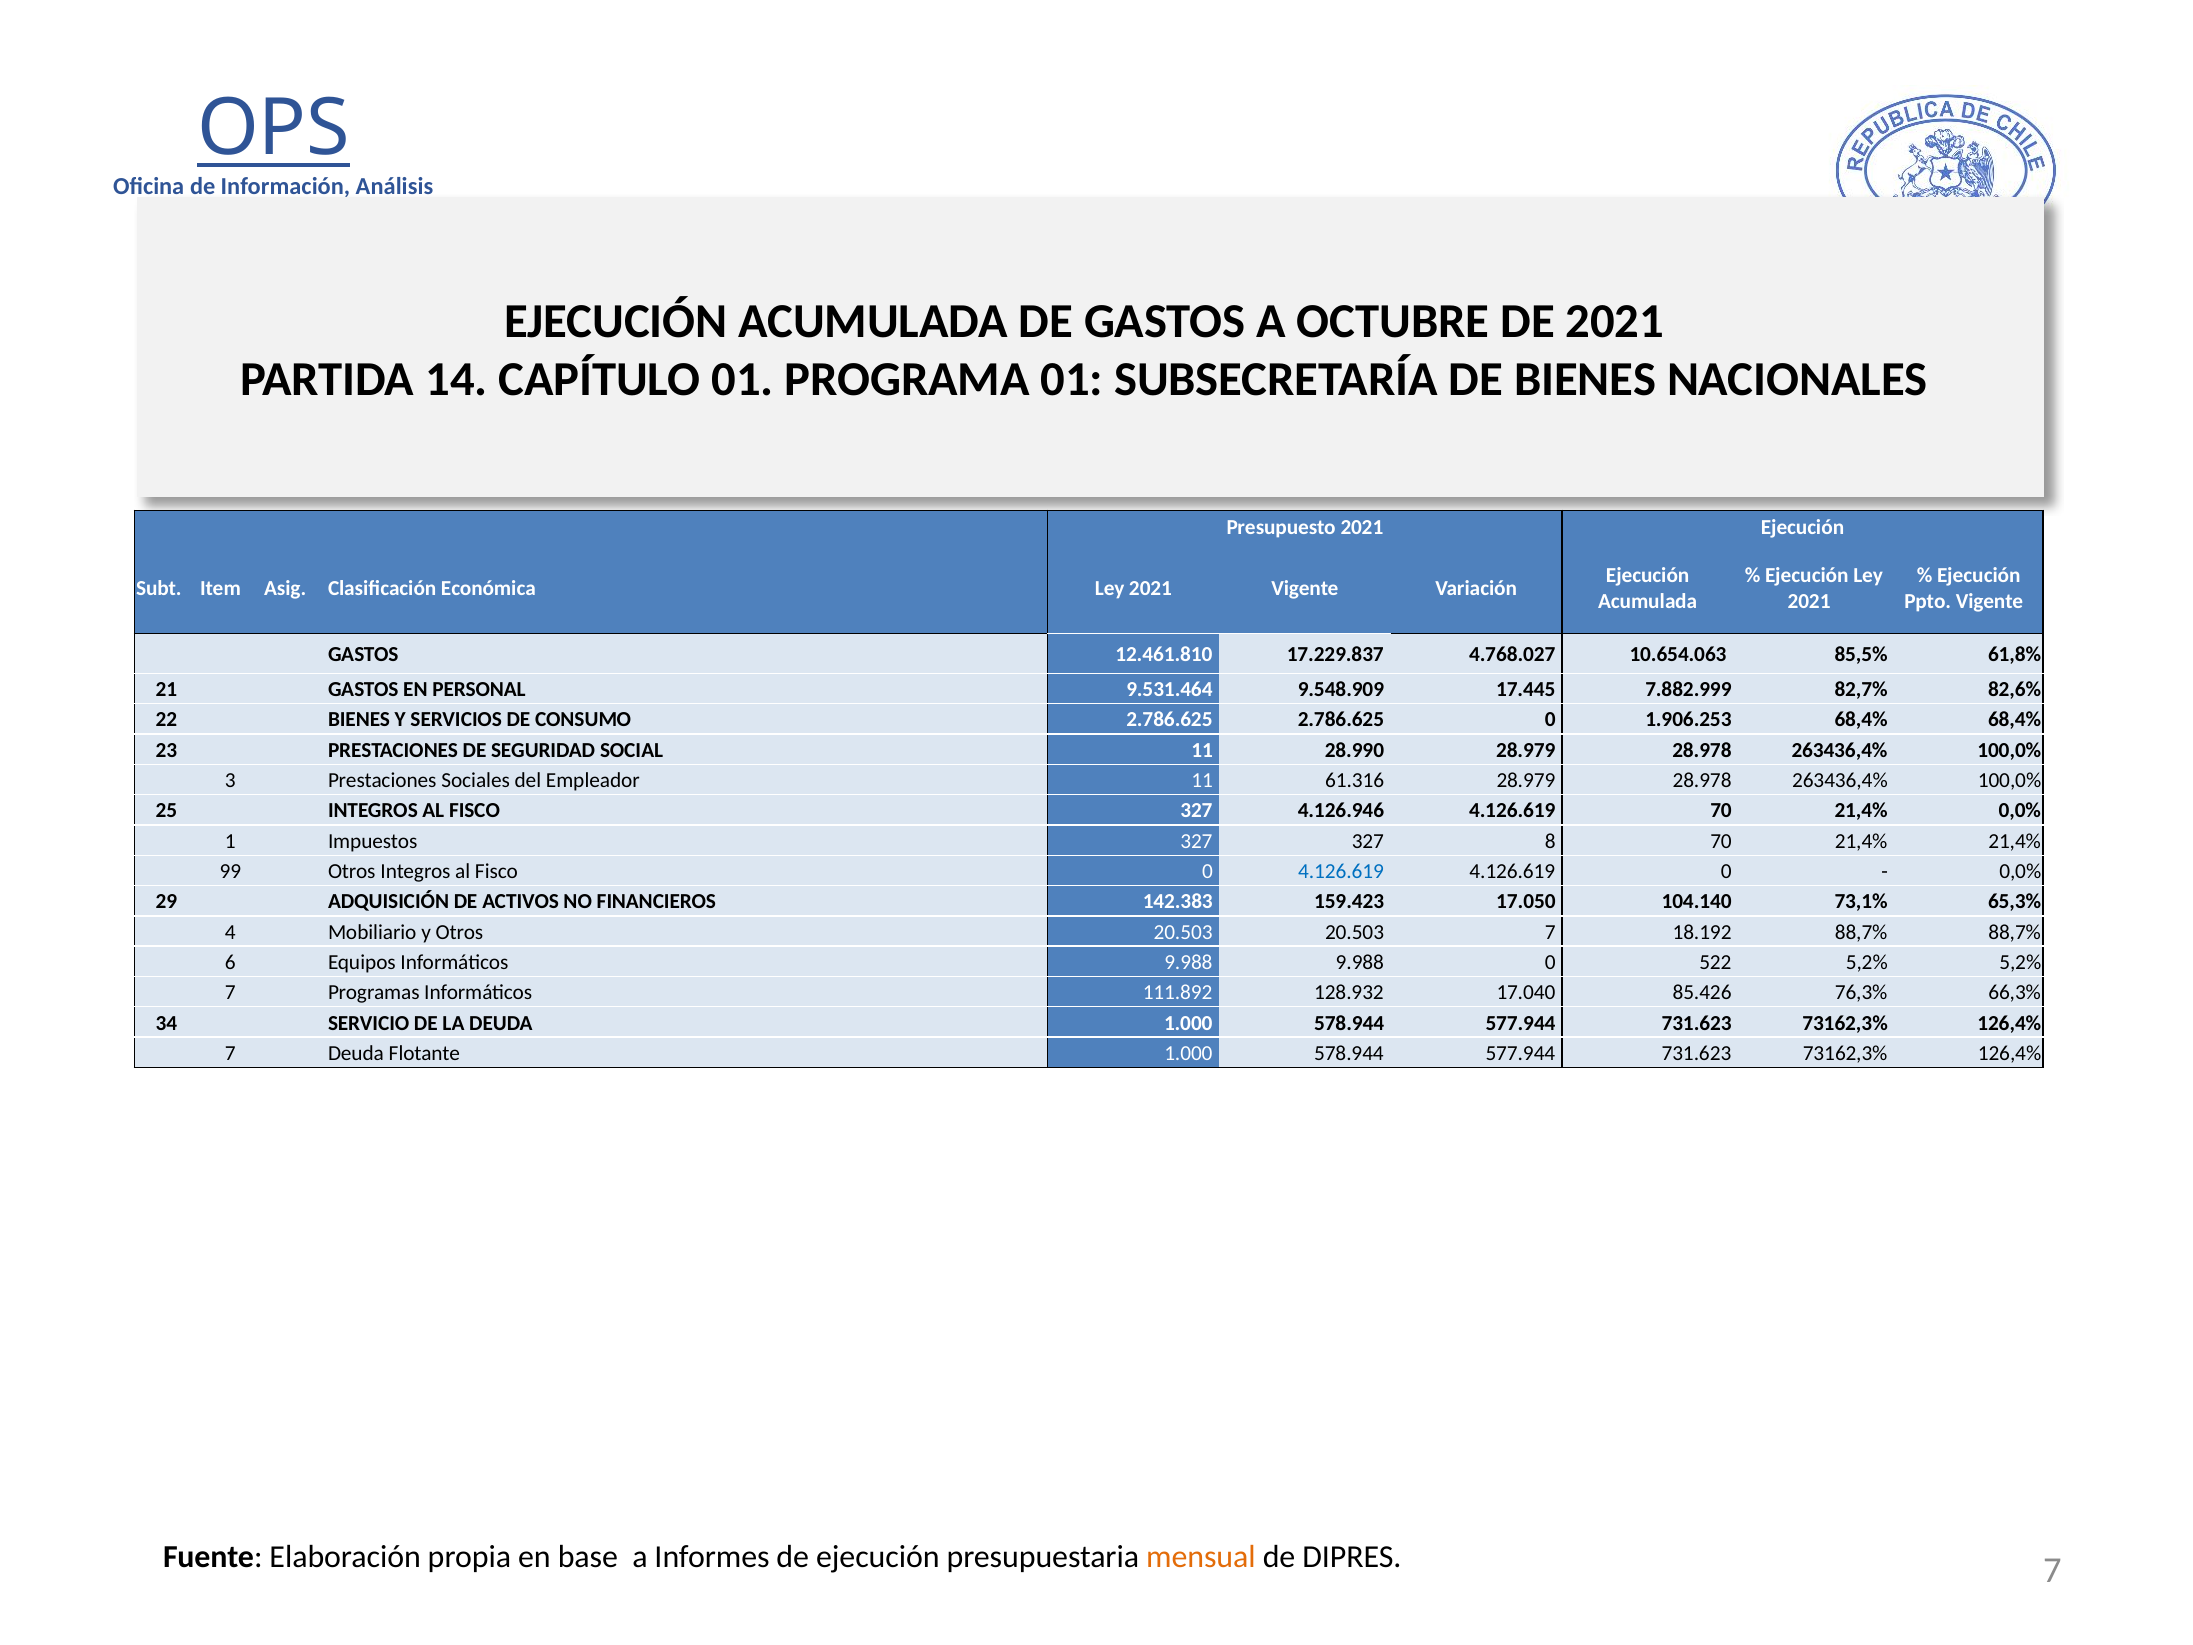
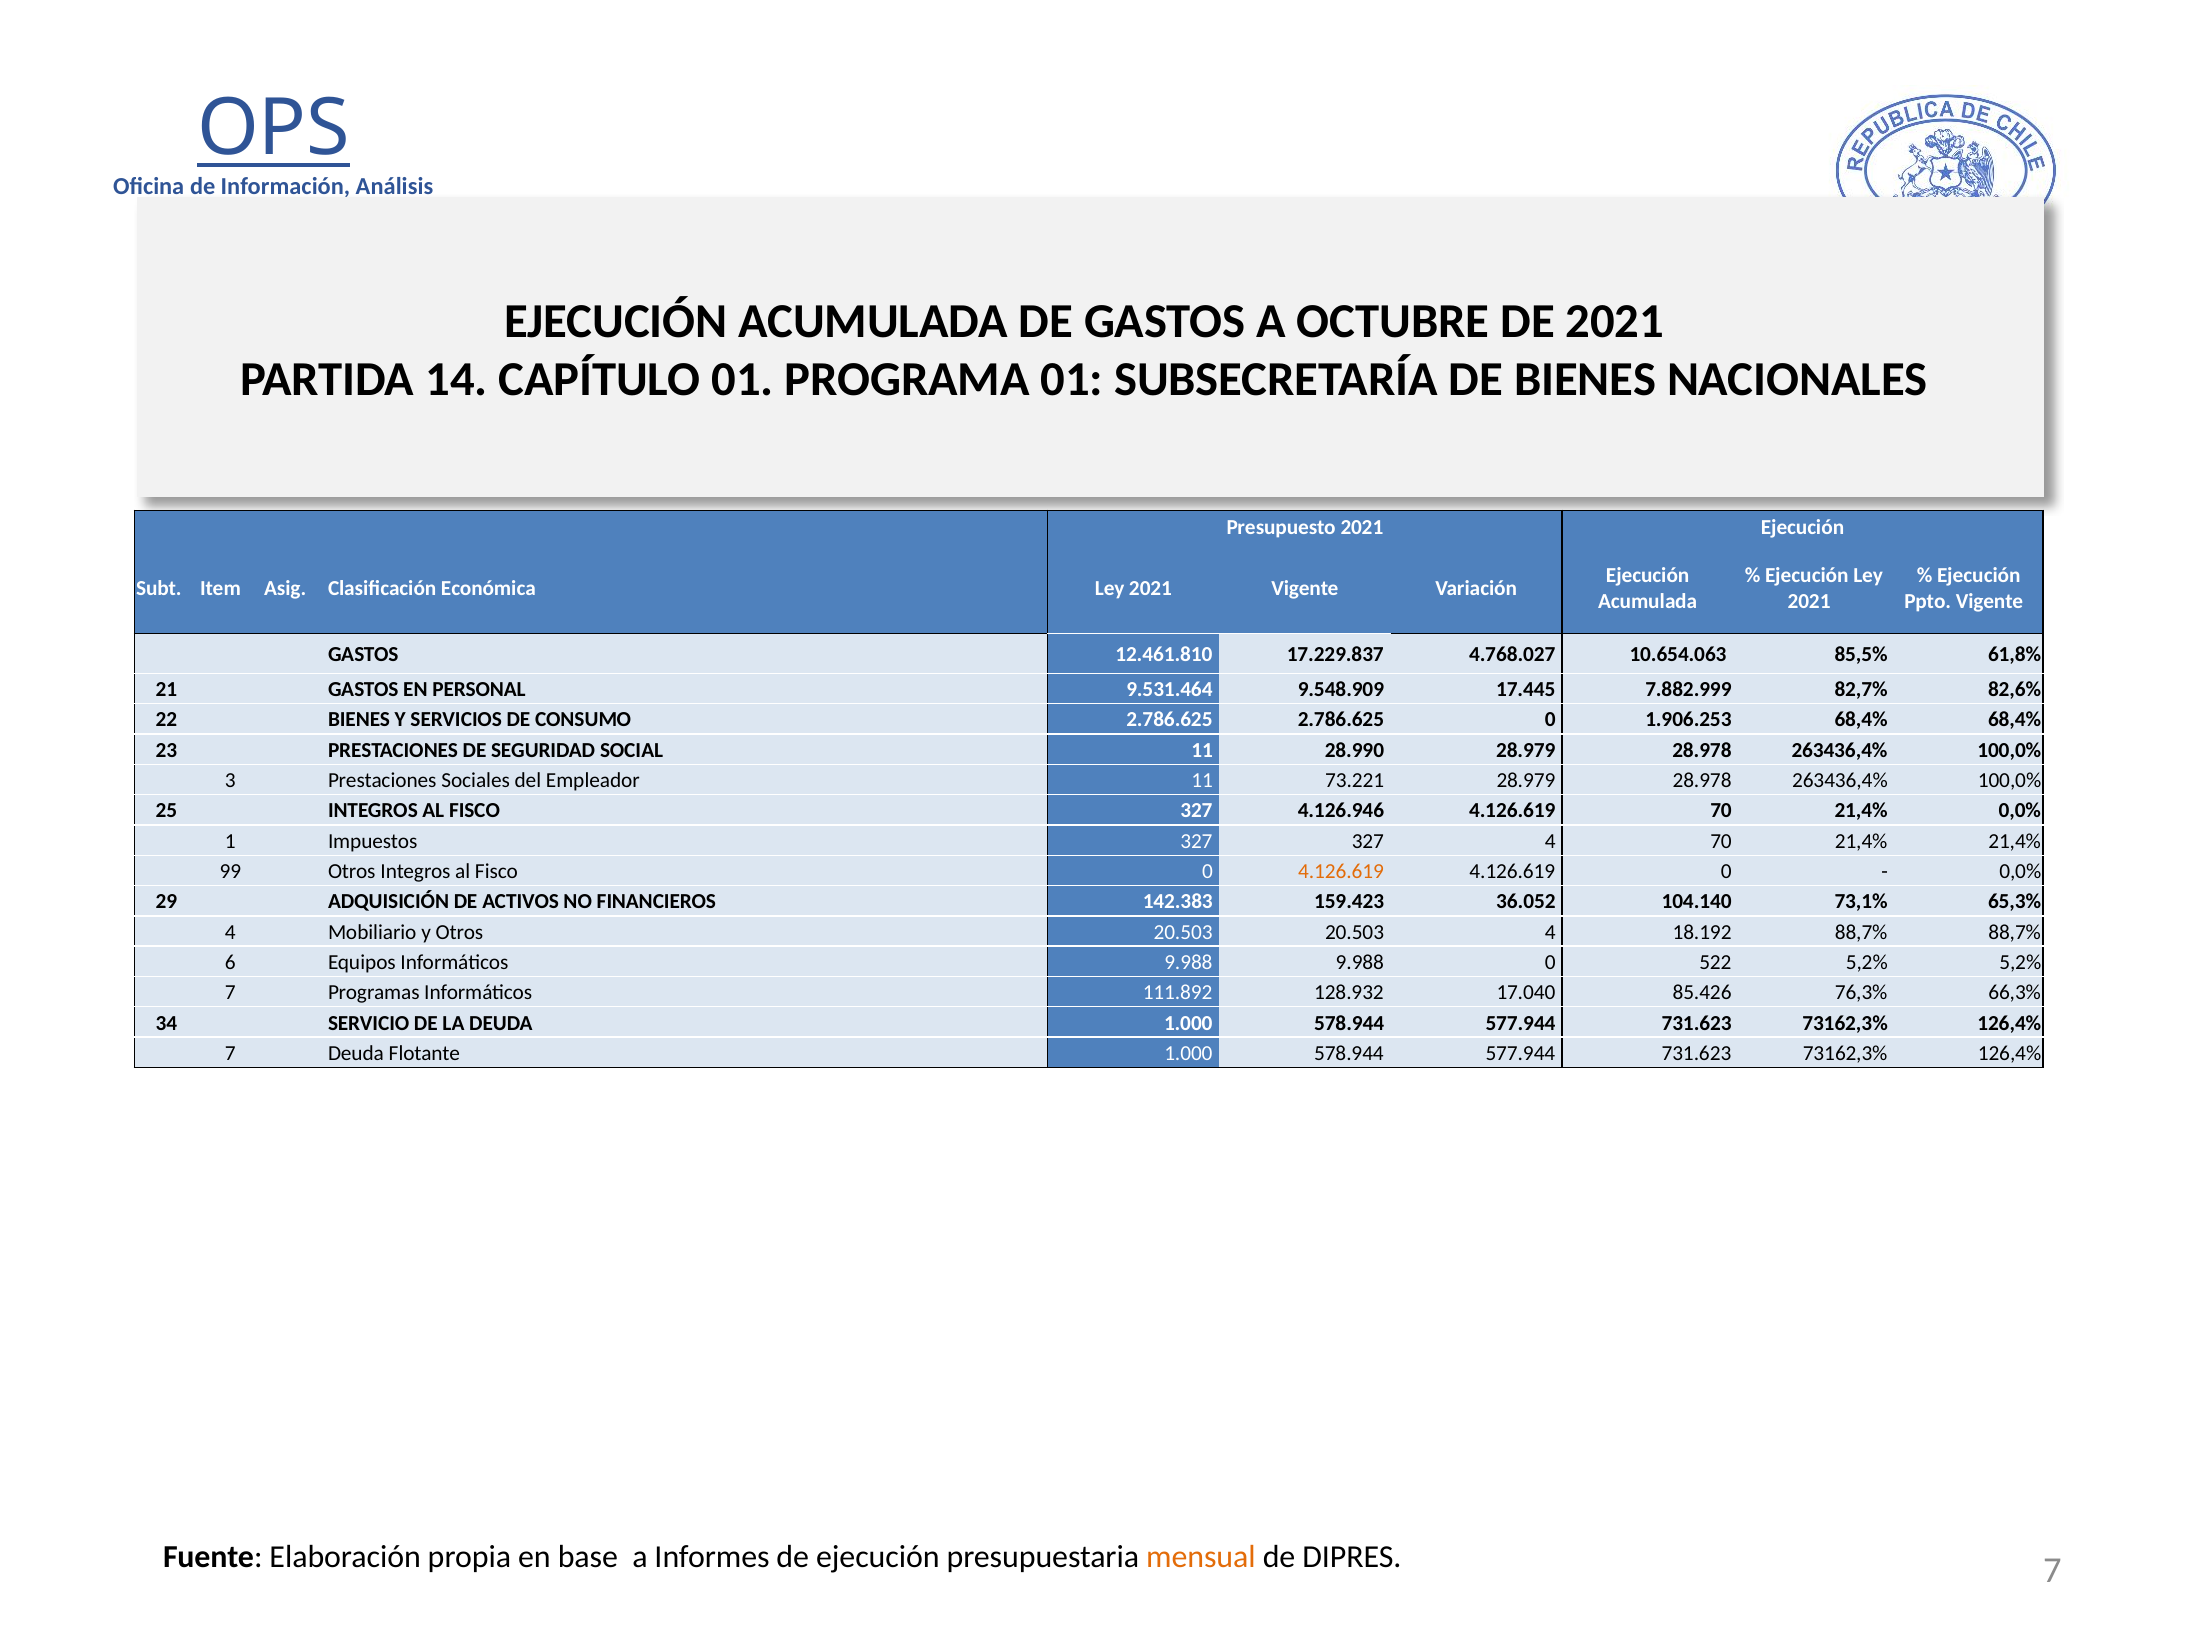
61.316: 61.316 -> 73.221
327 8: 8 -> 4
4.126.619 at (1341, 871) colour: blue -> orange
17.050: 17.050 -> 36.052
20.503 7: 7 -> 4
